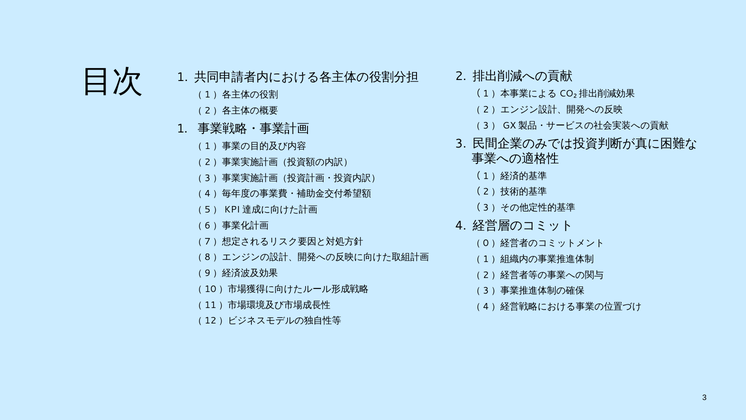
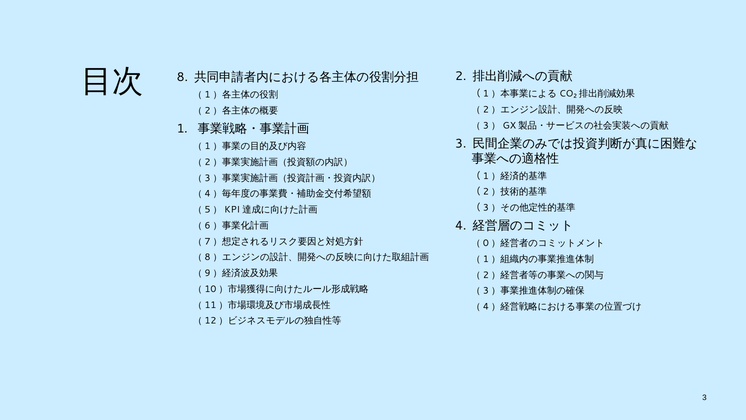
1 at (182, 77): 1 -> 8
